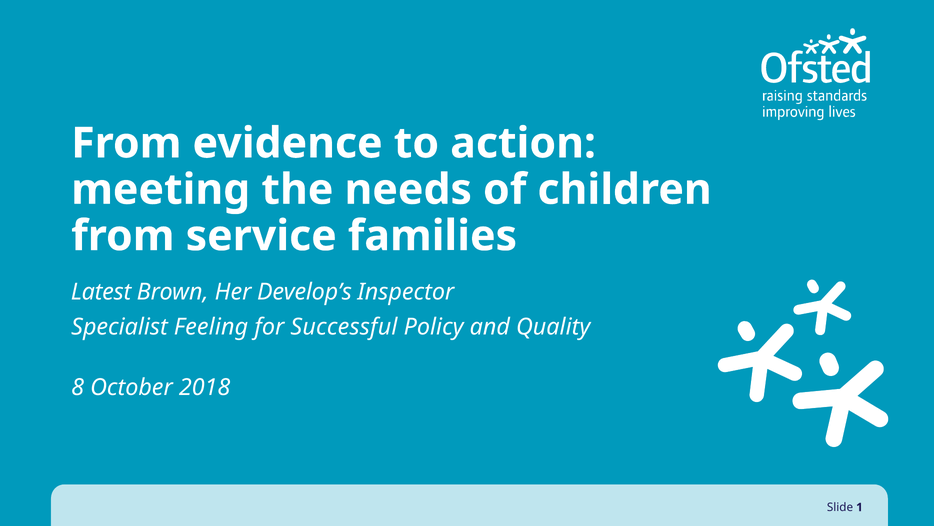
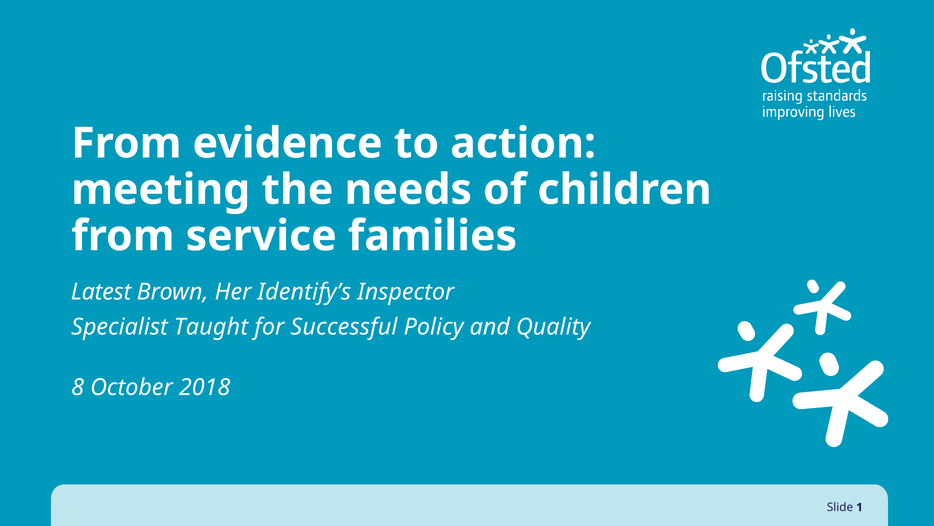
Develop’s: Develop’s -> Identify’s
Feeling: Feeling -> Taught
